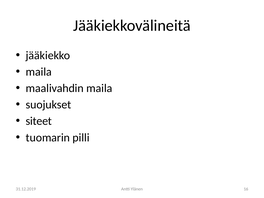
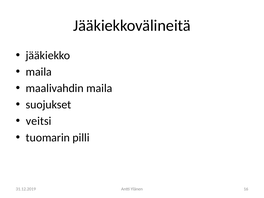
siteet: siteet -> veitsi
